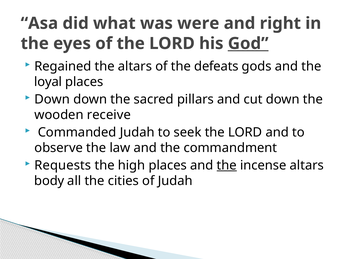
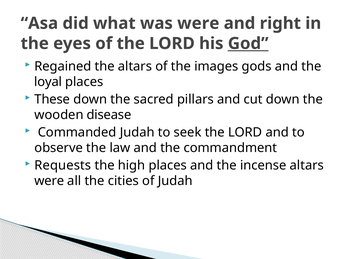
defeats: defeats -> images
Down at (52, 99): Down -> These
receive: receive -> disease
the at (227, 165) underline: present -> none
body at (49, 181): body -> were
